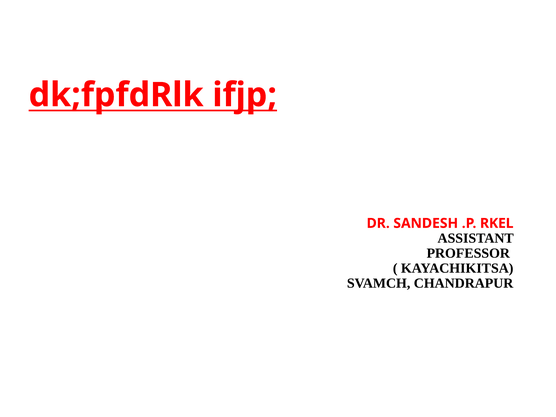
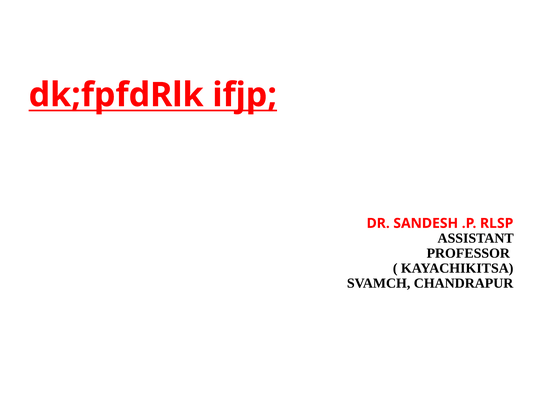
RKEL: RKEL -> RLSP
